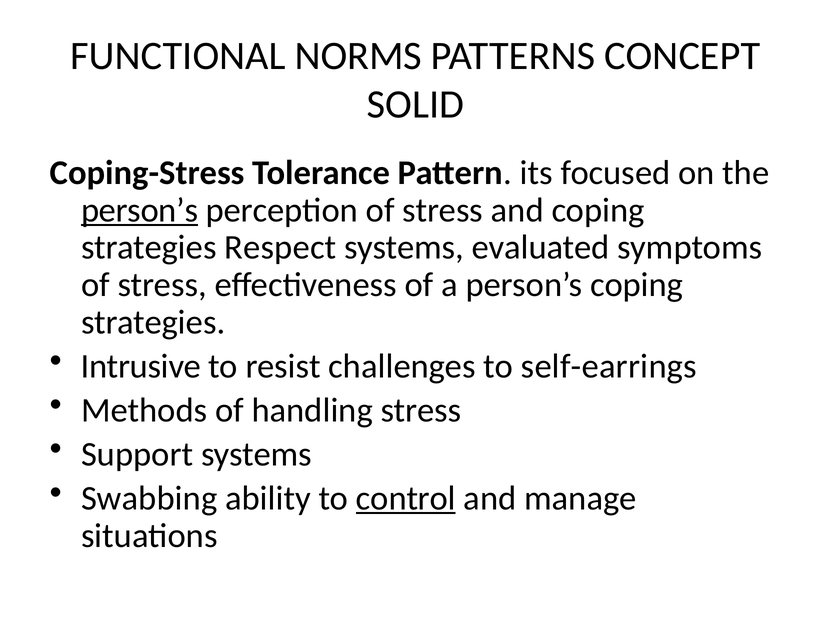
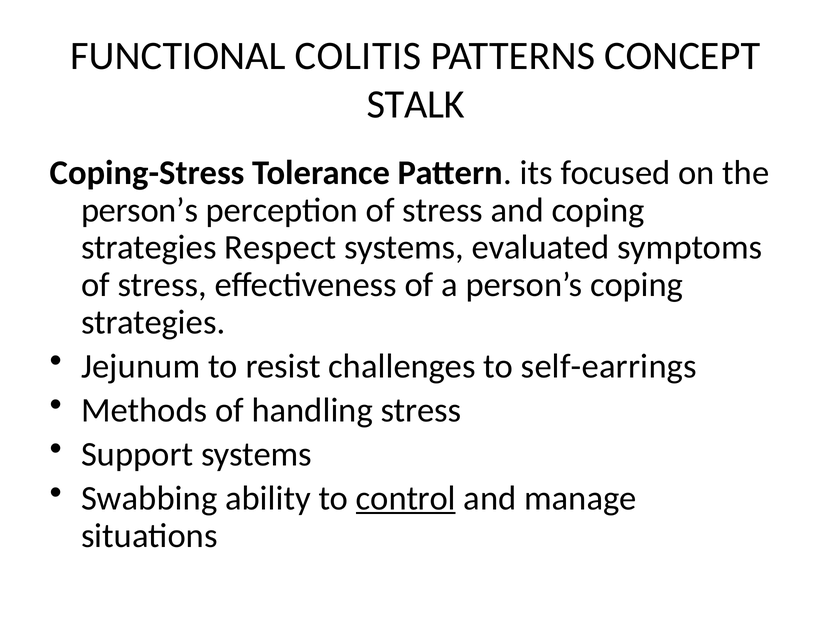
NORMS: NORMS -> COLITIS
SOLID: SOLID -> STALK
person’s at (140, 210) underline: present -> none
Intrusive: Intrusive -> Jejunum
